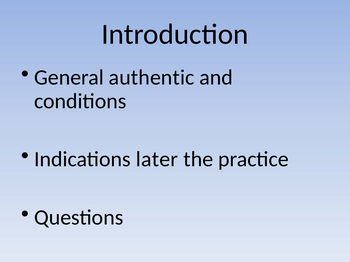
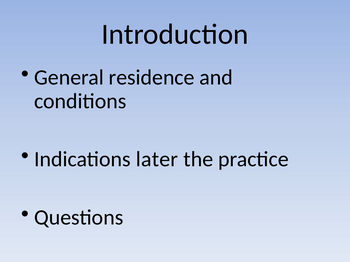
authentic: authentic -> residence
